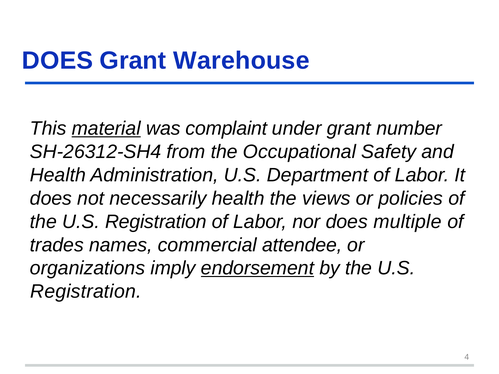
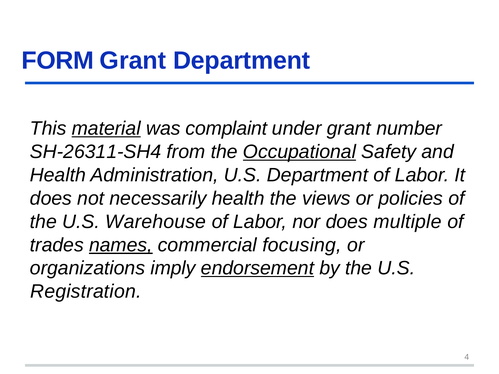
DOES at (58, 61): DOES -> FORM
Grant Warehouse: Warehouse -> Department
SH-26312-SH4: SH-26312-SH4 -> SH-26311-SH4
Occupational underline: none -> present
Registration at (156, 222): Registration -> Warehouse
names underline: none -> present
attendee: attendee -> focusing
